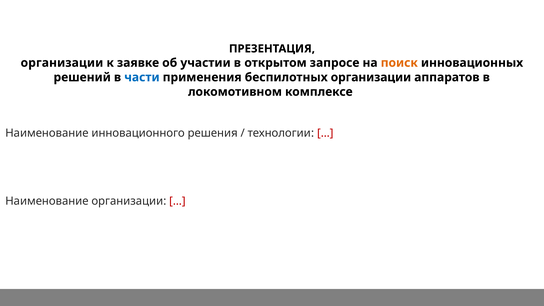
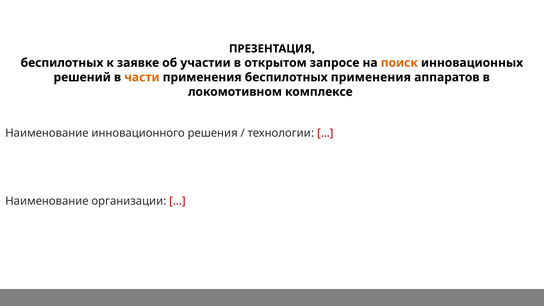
организации at (62, 63): организации -> беспилотных
части colour: blue -> orange
беспилотных организации: организации -> применения
